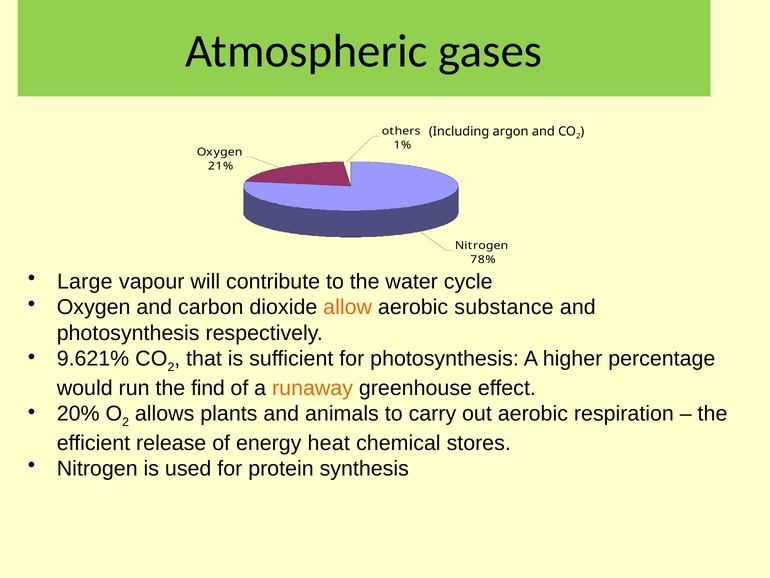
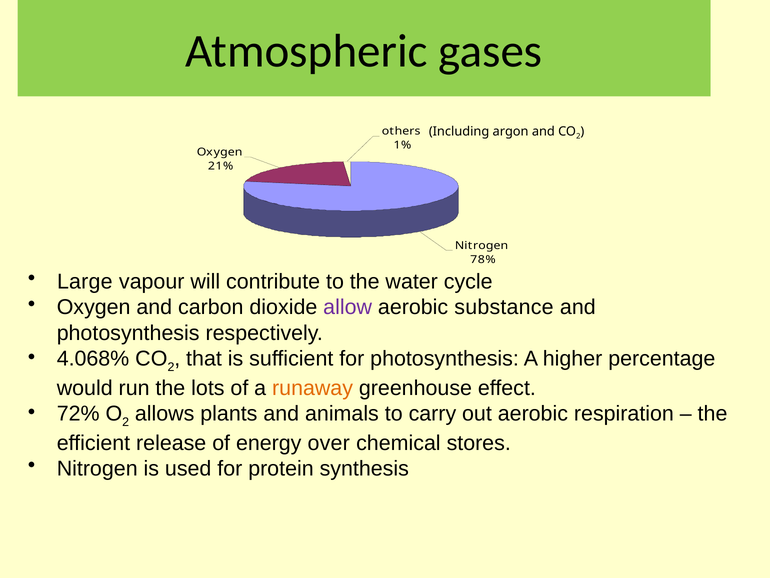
allow colour: orange -> purple
9.621%: 9.621% -> 4.068%
find: find -> lots
20%: 20% -> 72%
heat: heat -> over
